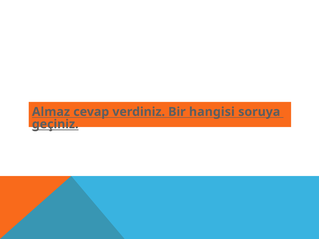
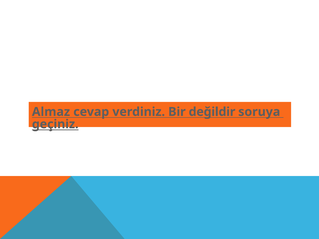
hangisi: hangisi -> değildir
